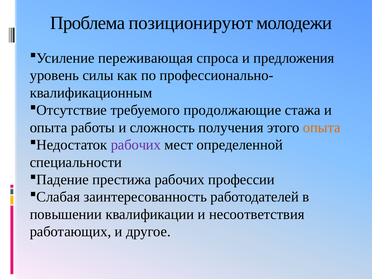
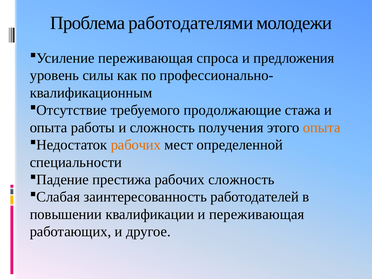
позиционируют: позиционируют -> работодателями
рабочих at (136, 145) colour: purple -> orange
рабочих профессии: профессии -> сложность
и несоответствия: несоответствия -> переживающая
